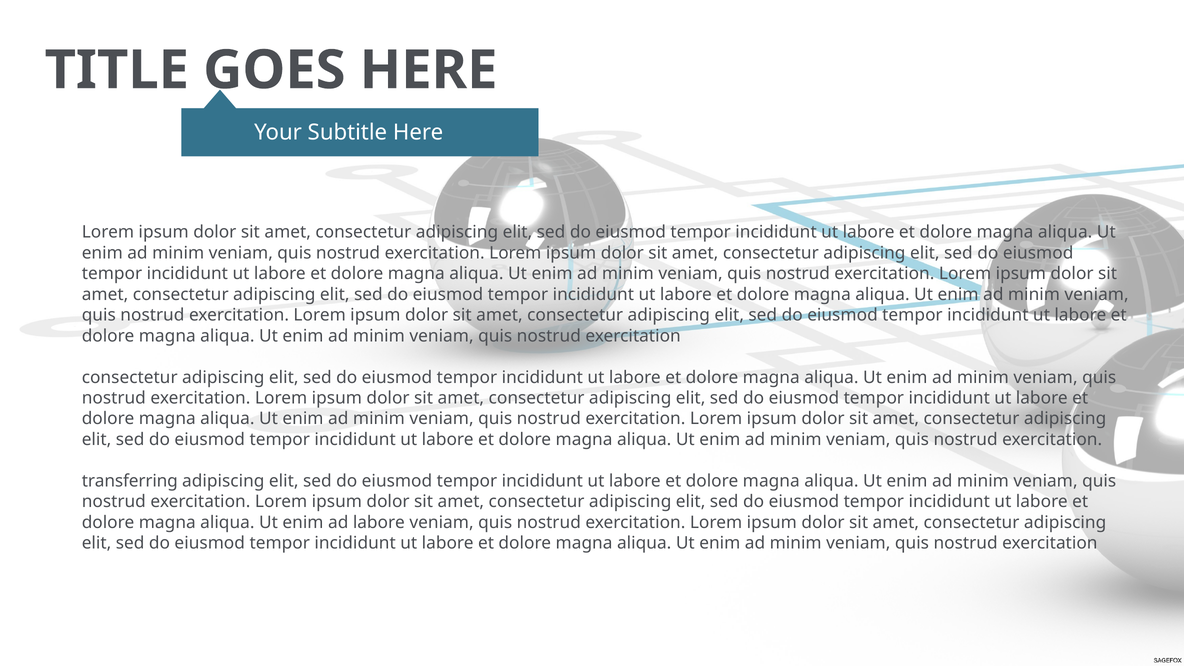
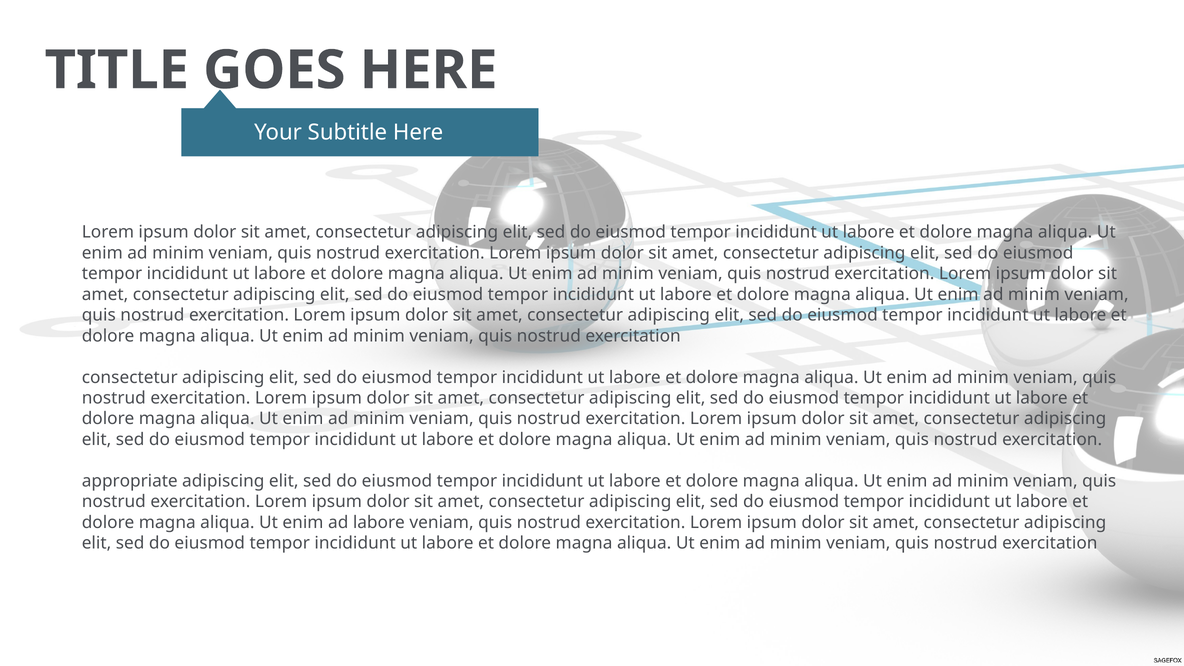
transferring: transferring -> appropriate
